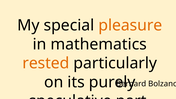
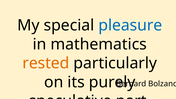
pleasure colour: orange -> blue
